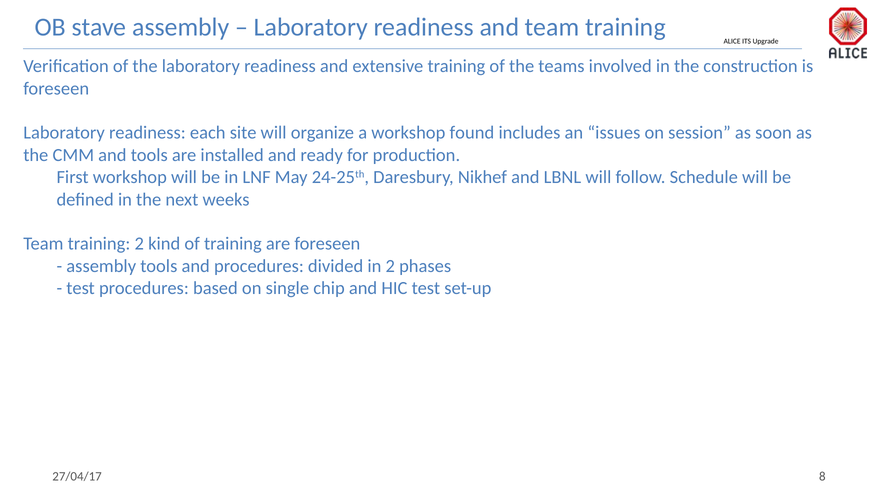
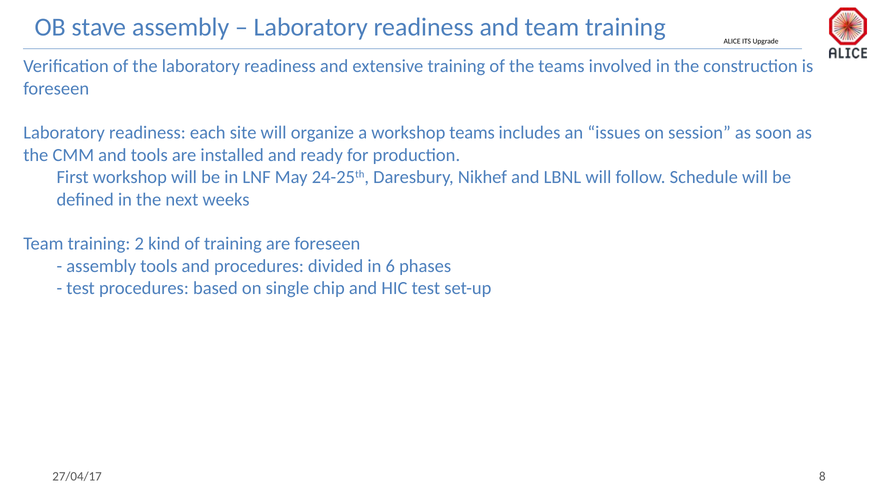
workshop found: found -> teams
in 2: 2 -> 6
